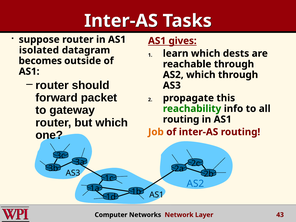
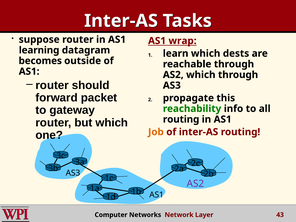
gives: gives -> wrap
isolated: isolated -> learning
AS2 at (195, 184) colour: blue -> purple
